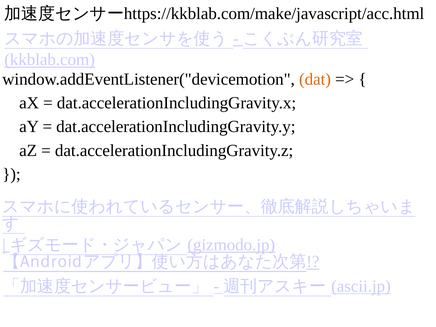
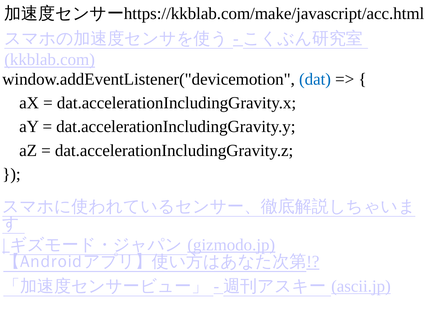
dat colour: orange -> blue
